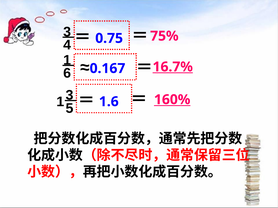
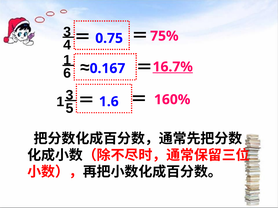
160% underline: present -> none
